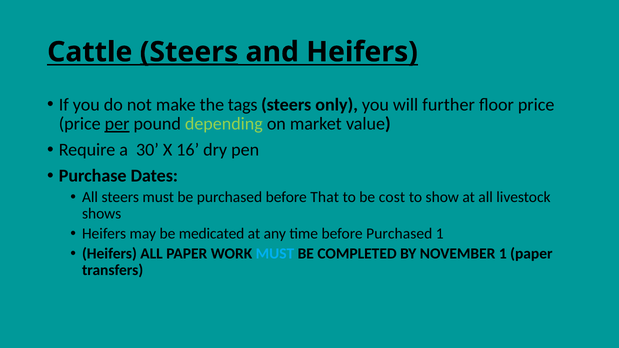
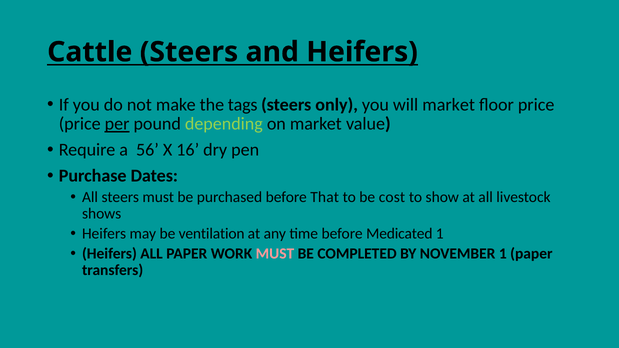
Steers at (189, 52) underline: present -> none
will further: further -> market
30: 30 -> 56
medicated: medicated -> ventilation
before Purchased: Purchased -> Medicated
MUST at (275, 254) colour: light blue -> pink
